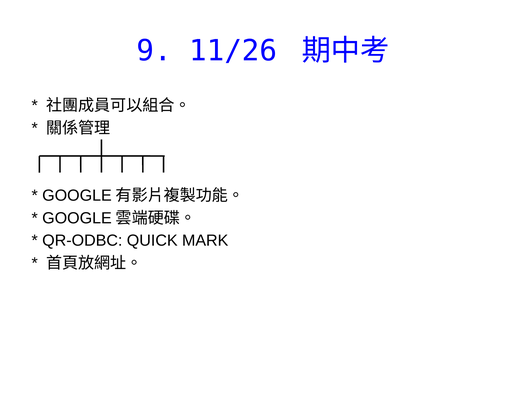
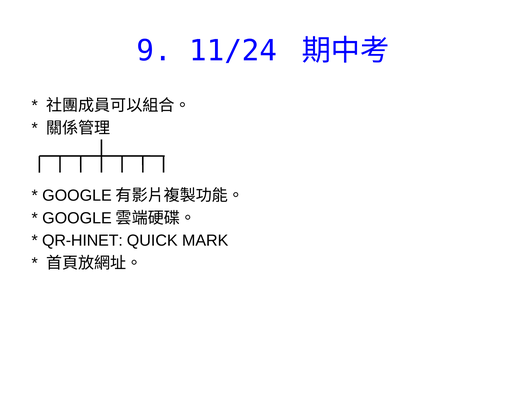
11/26: 11/26 -> 11/24
QR-ODBC: QR-ODBC -> QR-HINET
